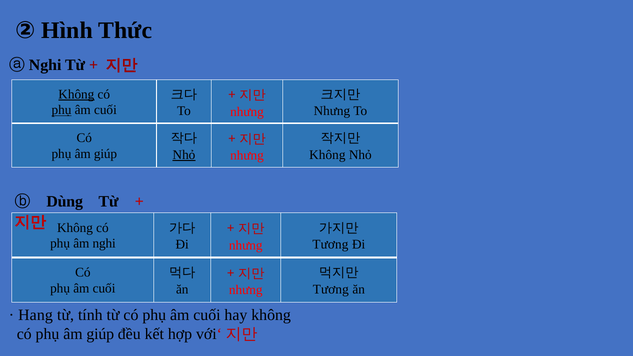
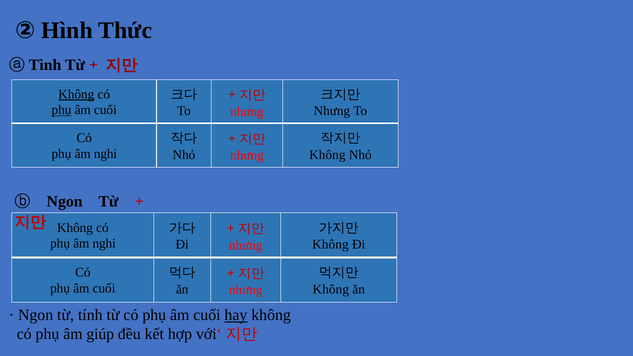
Nghi at (45, 65): Nghi -> Tình
giúp at (106, 154): giúp -> nghi
Nhỏ at (184, 155) underline: present -> none
Dùng at (65, 202): Dùng -> Ngon
Tương at (330, 245): Tương -> Không
Tương at (331, 289): Tương -> Không
Hang at (36, 315): Hang -> Ngon
hay underline: none -> present
